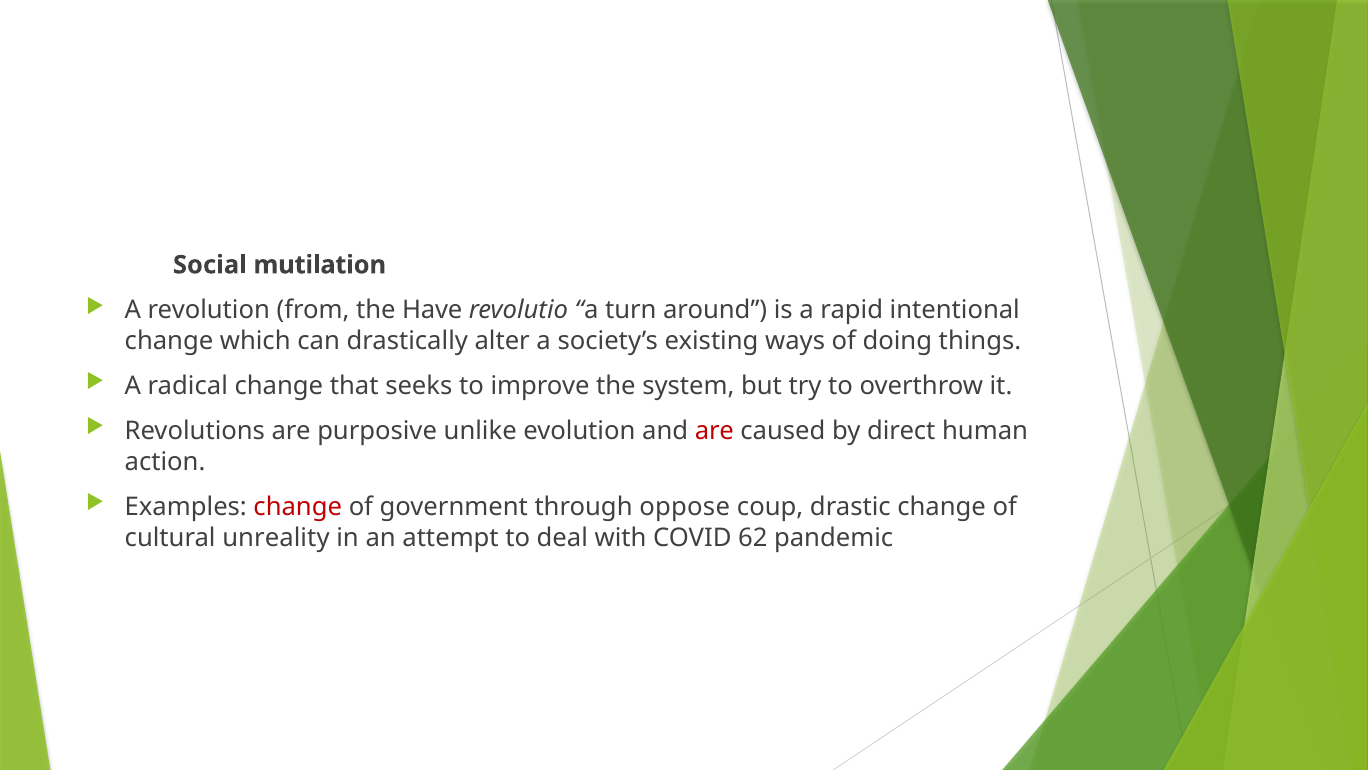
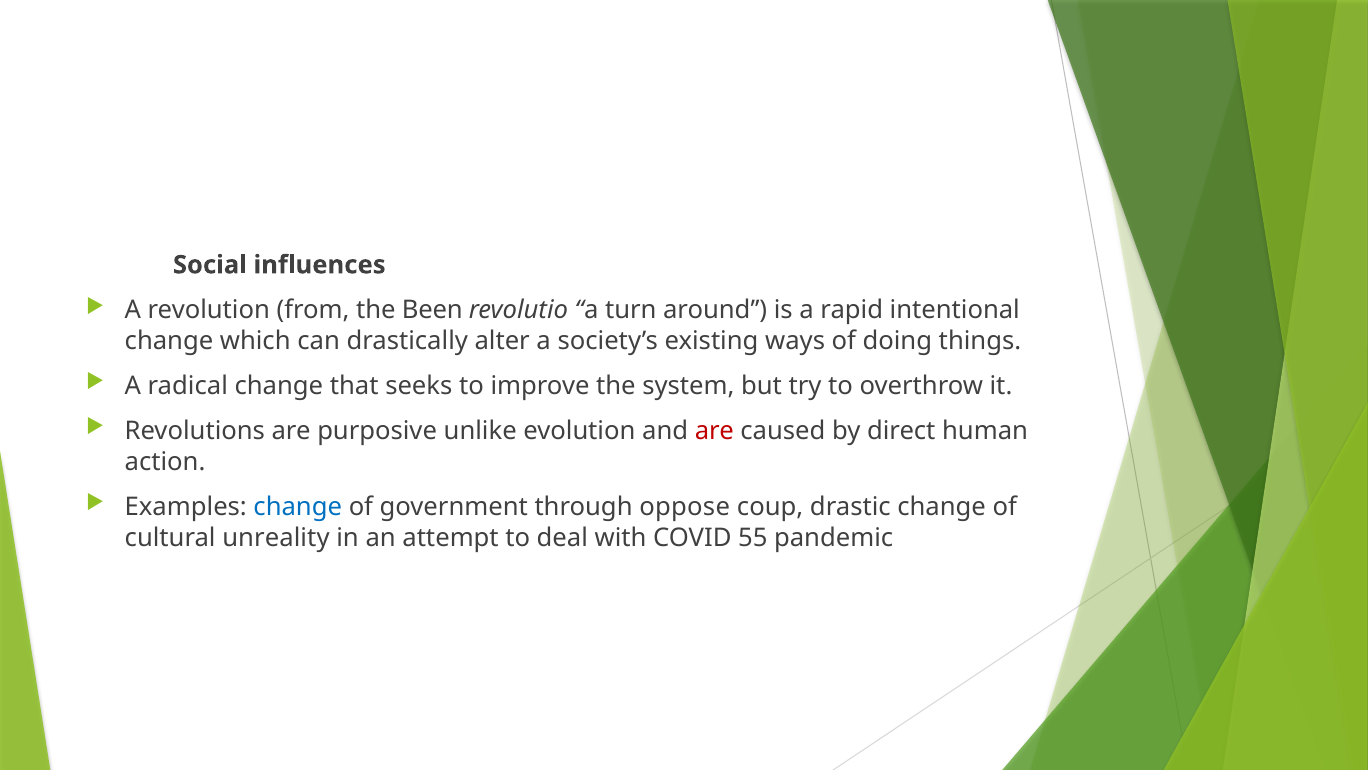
mutilation: mutilation -> influences
Have: Have -> Been
change at (298, 506) colour: red -> blue
62: 62 -> 55
